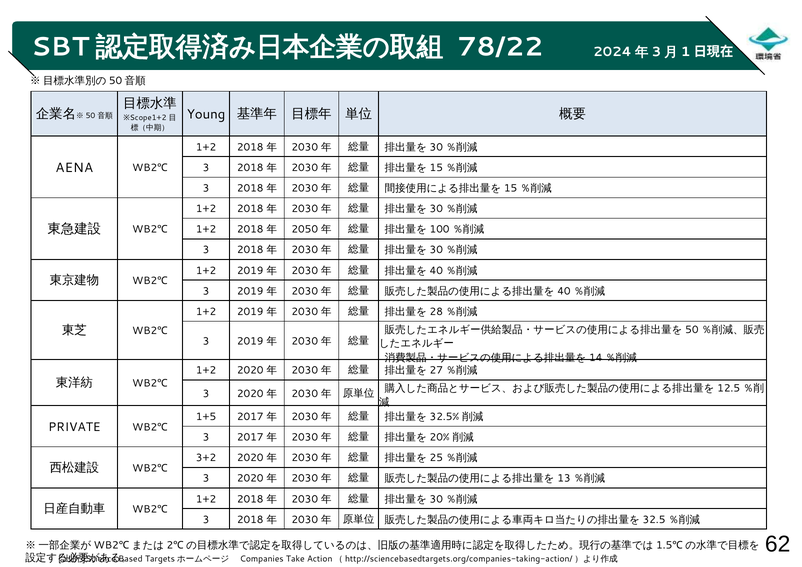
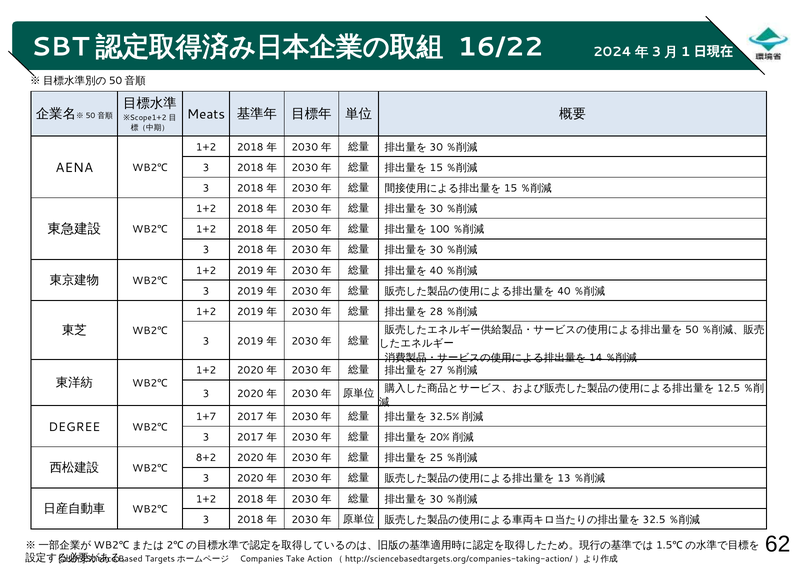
78/22: 78/22 -> 16/22
Young: Young -> Meats
1+5: 1+5 -> 1+7
PRIVATE: PRIVATE -> DEGREE
3+2: 3+2 -> 8+2
